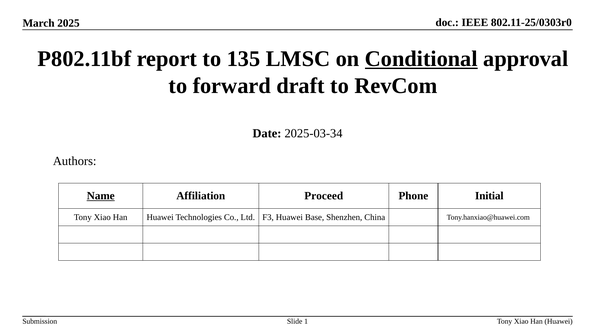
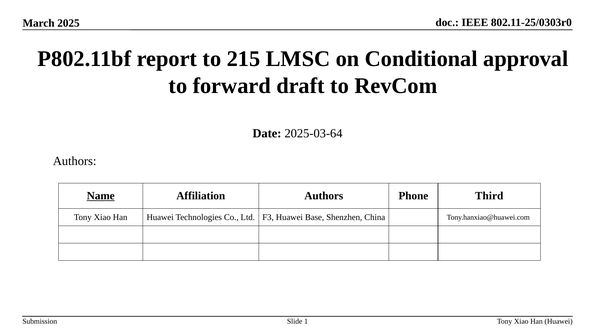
135: 135 -> 215
Conditional underline: present -> none
2025-03-34: 2025-03-34 -> 2025-03-64
Affiliation Proceed: Proceed -> Authors
Initial: Initial -> Third
